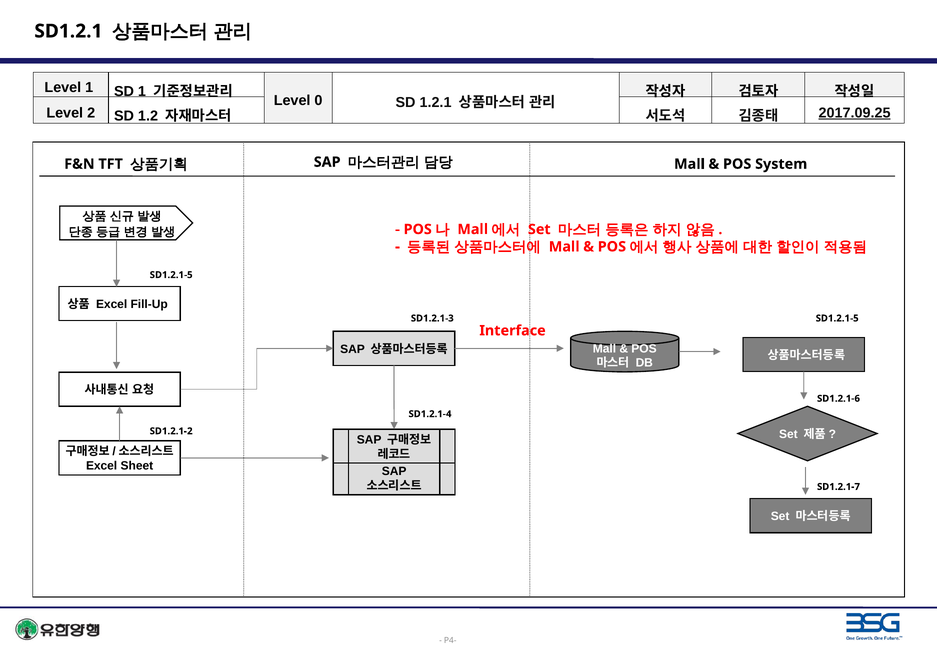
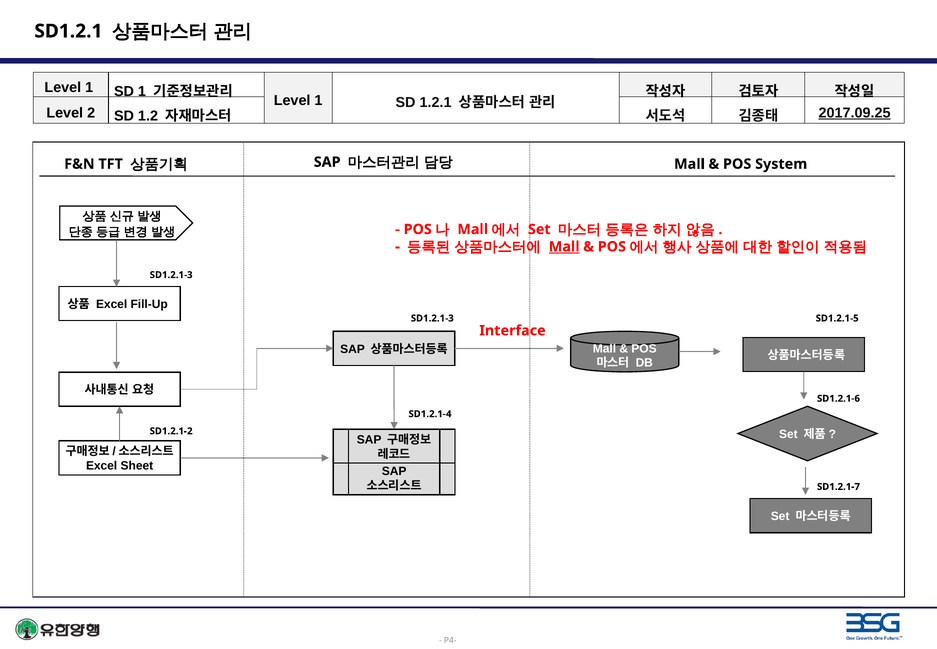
0 at (318, 101): 0 -> 1
Mall at (564, 247) underline: none -> present
SD1.2.1-5 at (171, 275): SD1.2.1-5 -> SD1.2.1-3
